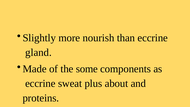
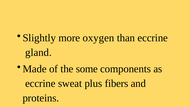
nourish: nourish -> oxygen
about: about -> fibers
